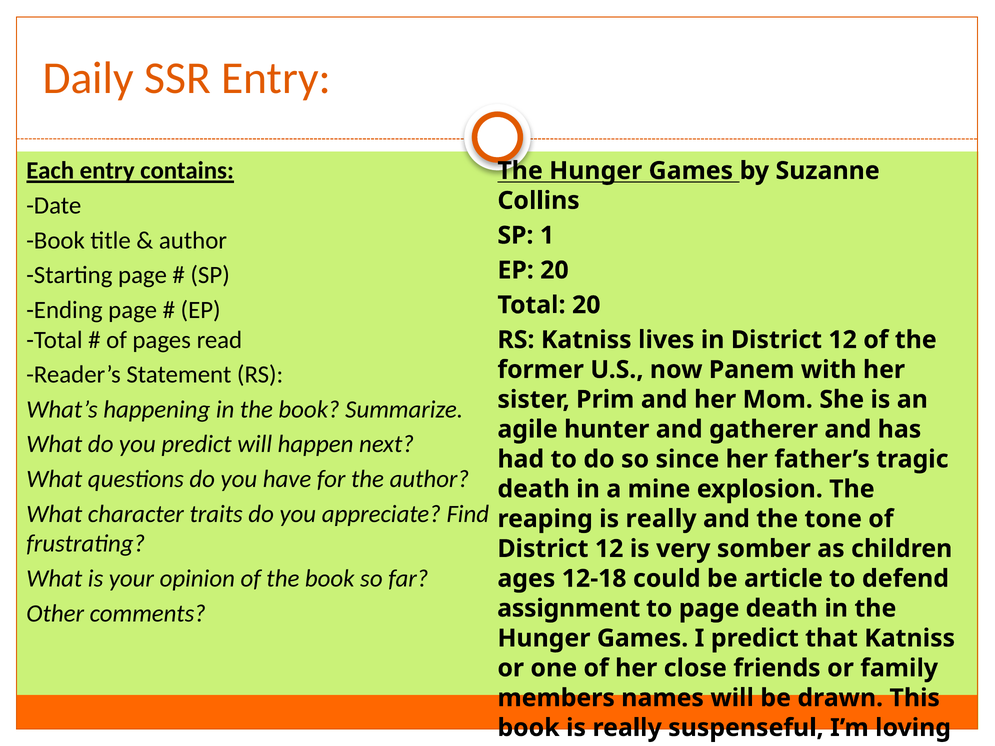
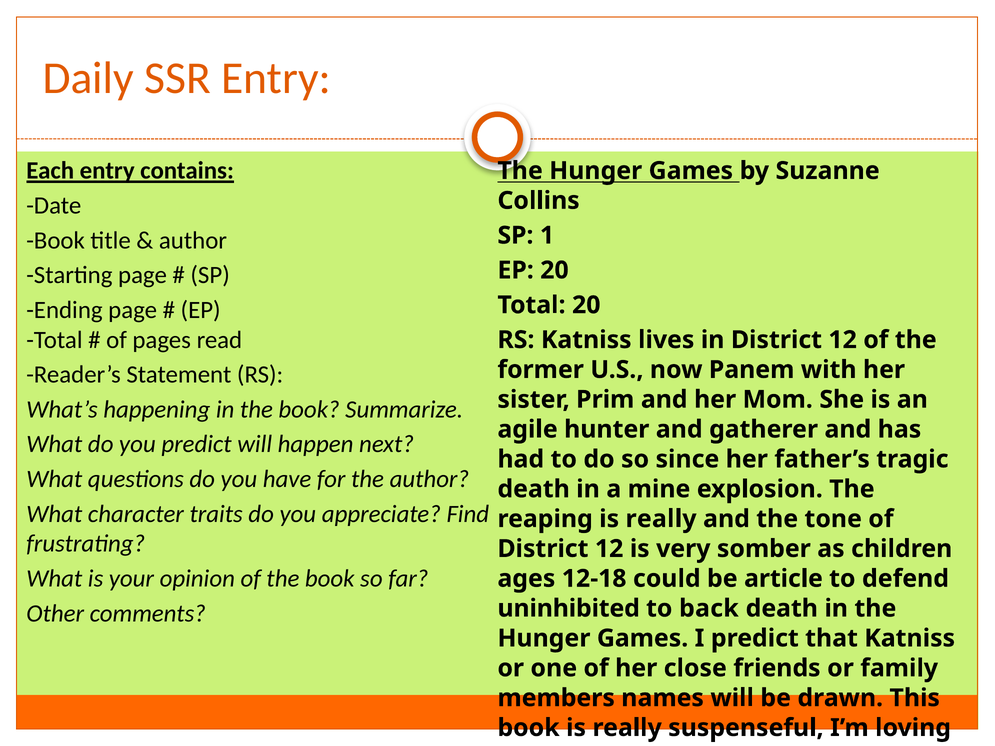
assignment: assignment -> uninhibited
to page: page -> back
